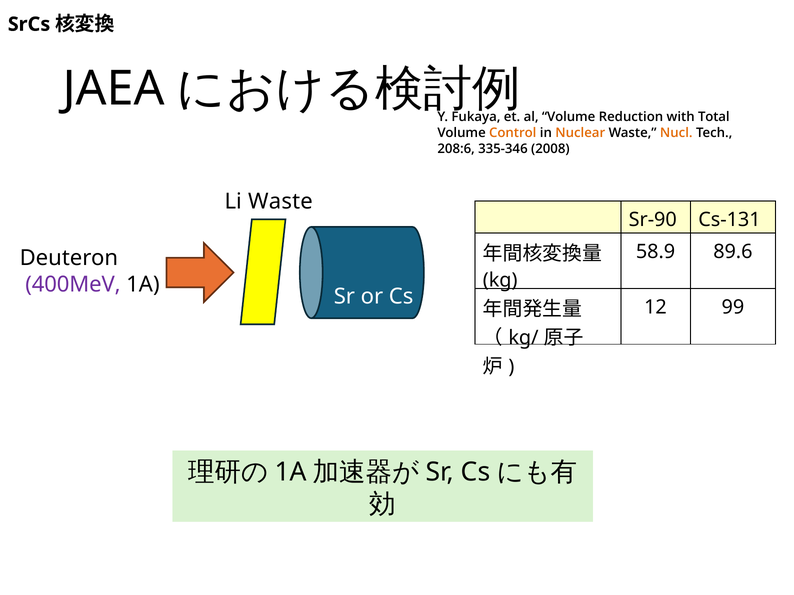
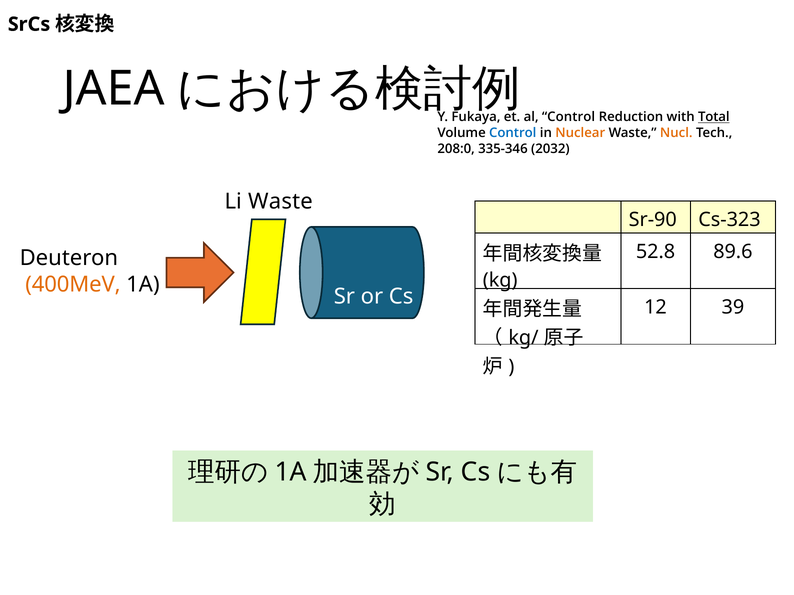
al Volume: Volume -> Control
Total underline: none -> present
Control at (513, 133) colour: orange -> blue
208:6: 208:6 -> 208:0
2008: 2008 -> 2032
Cs-131: Cs-131 -> Cs-323
58.9: 58.9 -> 52.8
400MeV colour: purple -> orange
99: 99 -> 39
